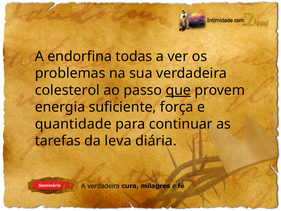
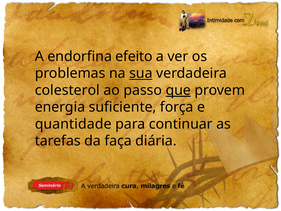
todas: todas -> efeito
sua underline: none -> present
leva: leva -> faça
